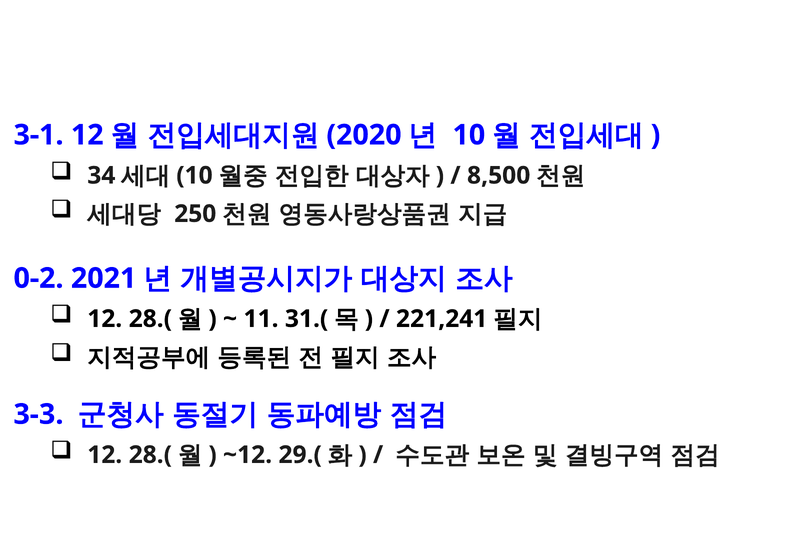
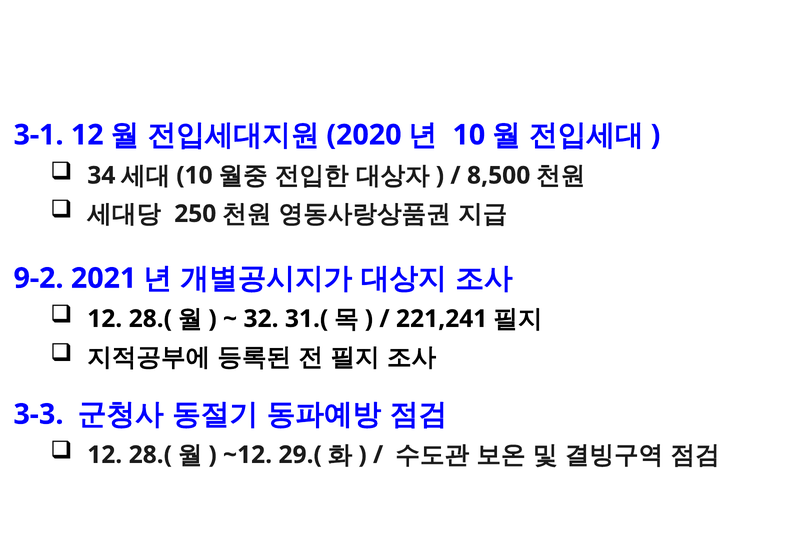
0-2: 0-2 -> 9-2
11: 11 -> 32
